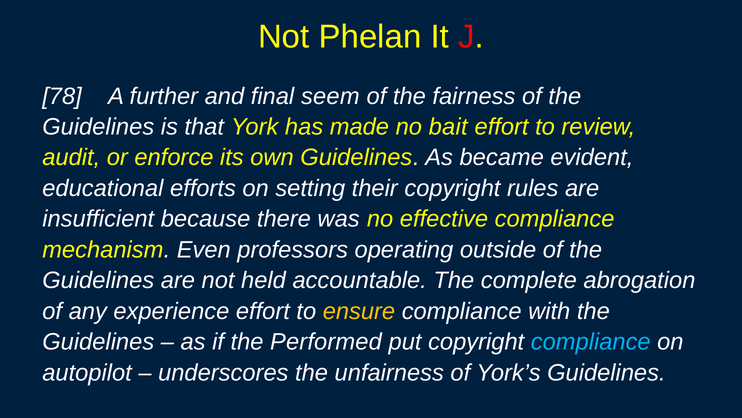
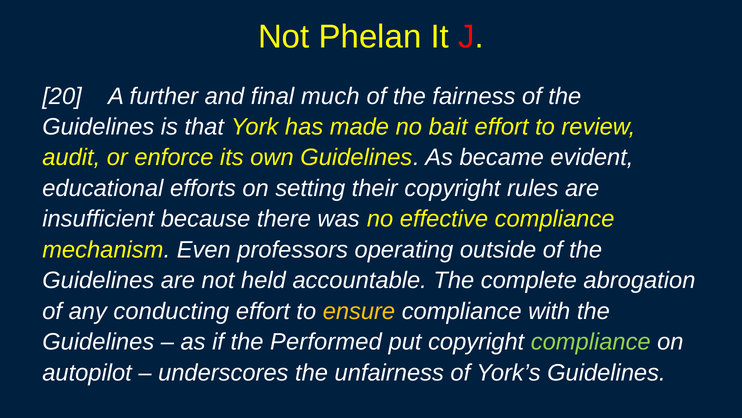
78: 78 -> 20
seem: seem -> much
experience: experience -> conducting
compliance at (591, 341) colour: light blue -> light green
